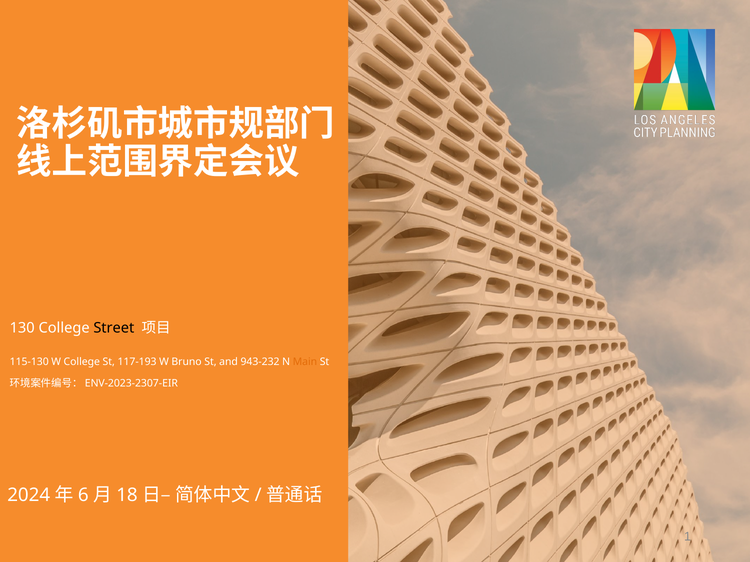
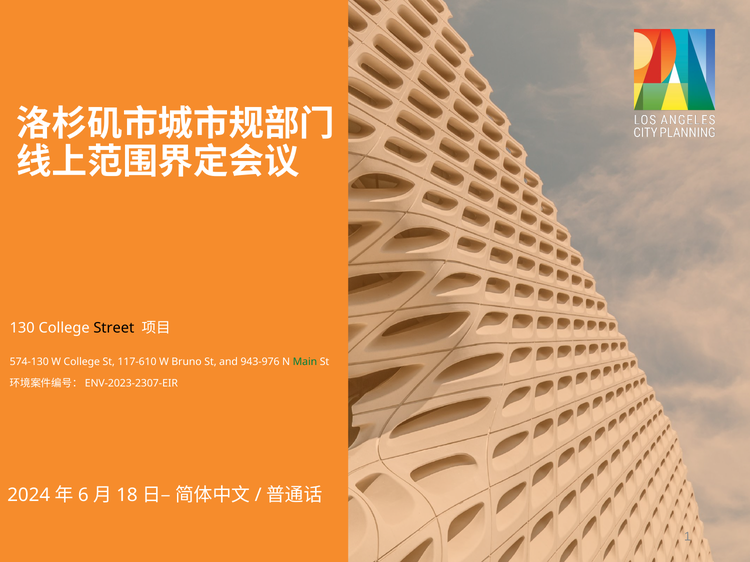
115-130: 115-130 -> 574-130
117-193: 117-193 -> 117-610
943-232: 943-232 -> 943-976
Main colour: orange -> green
